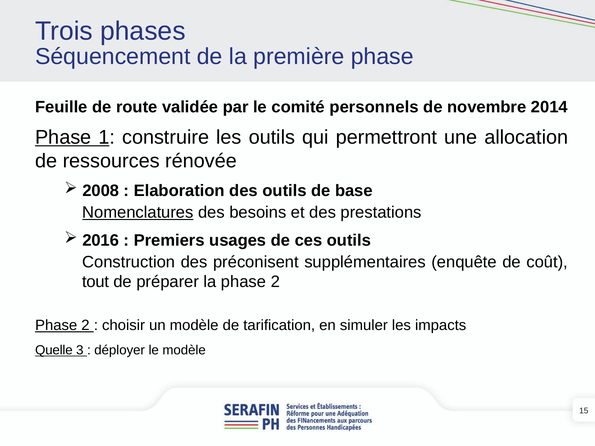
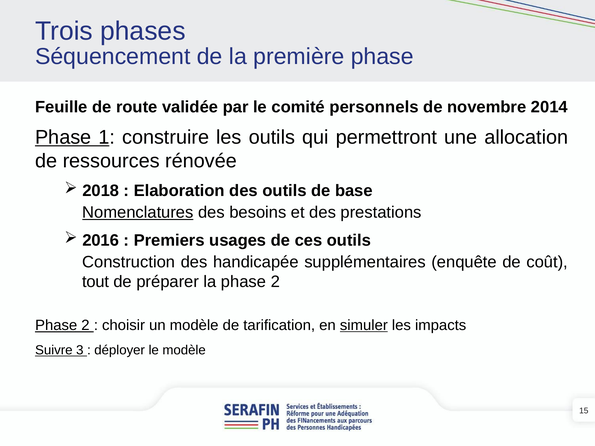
2008: 2008 -> 2018
préconisent: préconisent -> handicapée
simuler underline: none -> present
Quelle: Quelle -> Suivre
